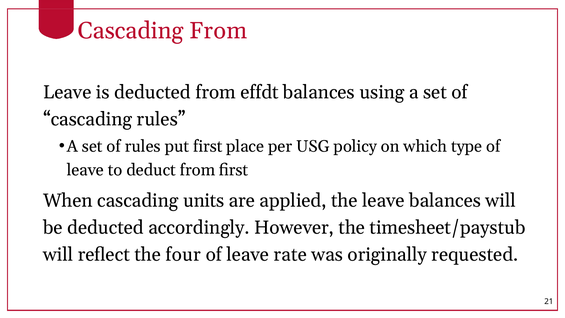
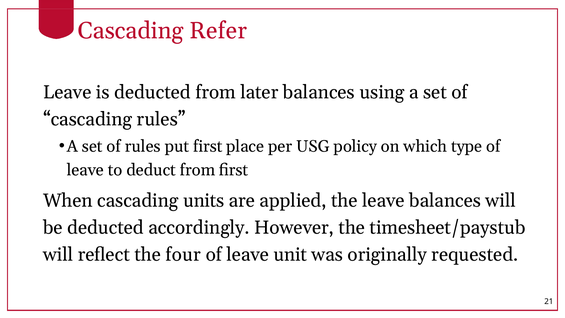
Cascading From: From -> Refer
effdt: effdt -> later
rate: rate -> unit
